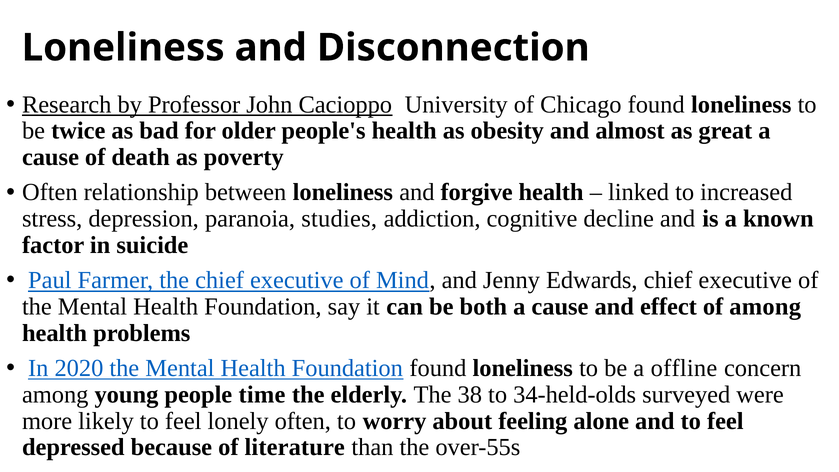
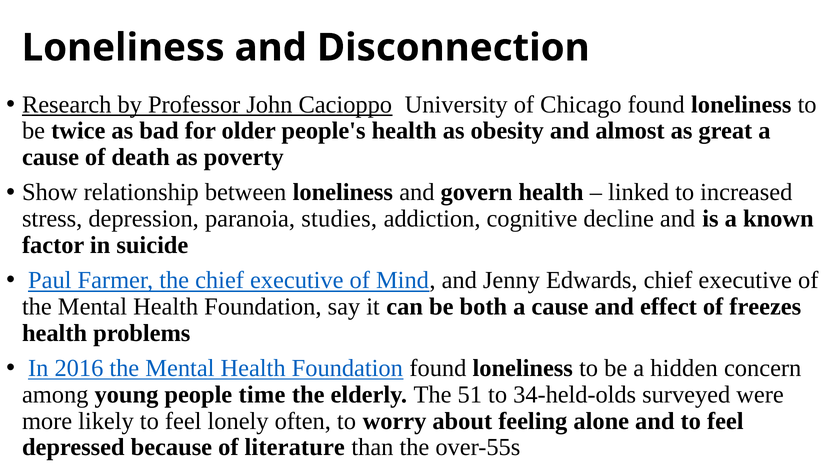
Often at (50, 192): Often -> Show
forgive: forgive -> govern
of among: among -> freezes
2020: 2020 -> 2016
offline: offline -> hidden
38: 38 -> 51
